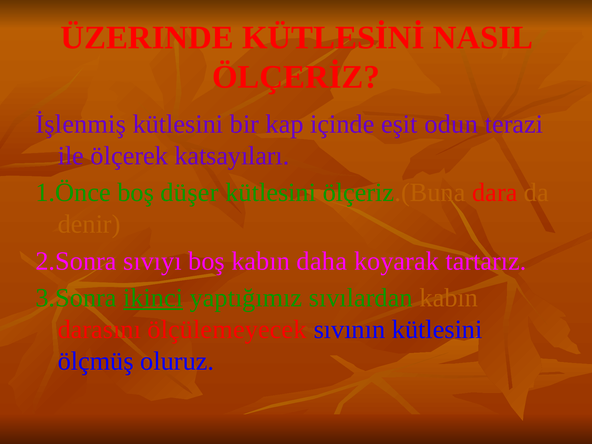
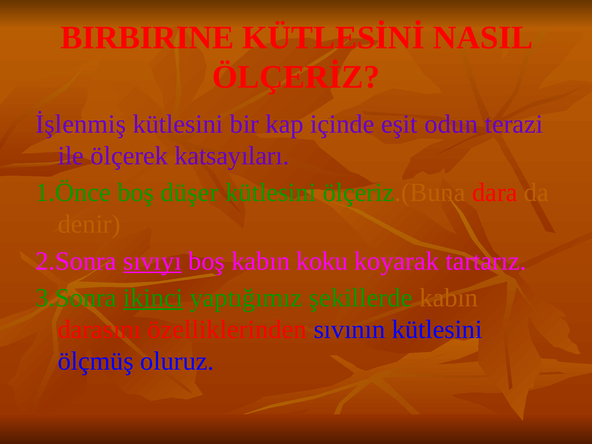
ÜZERINDE: ÜZERINDE -> BIRBIRINE
sıvıyı underline: none -> present
daha: daha -> koku
sıvılardan: sıvılardan -> şekillerde
ölçülemeyecek: ölçülemeyecek -> özelliklerinden
